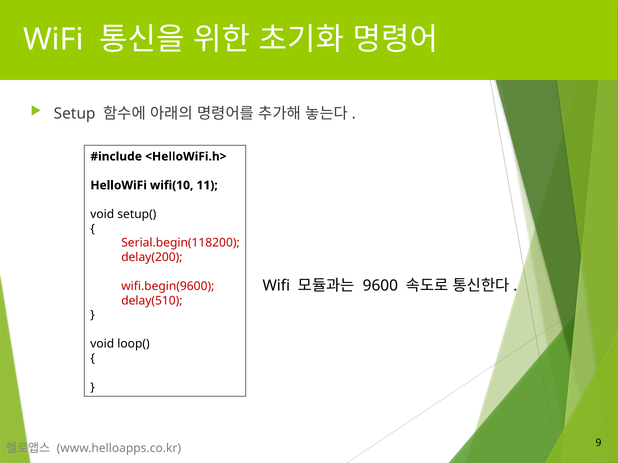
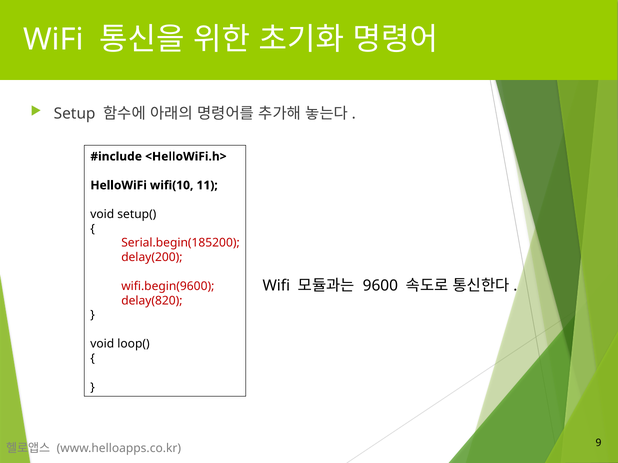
Serial.begin(118200: Serial.begin(118200 -> Serial.begin(185200
delay(510: delay(510 -> delay(820
